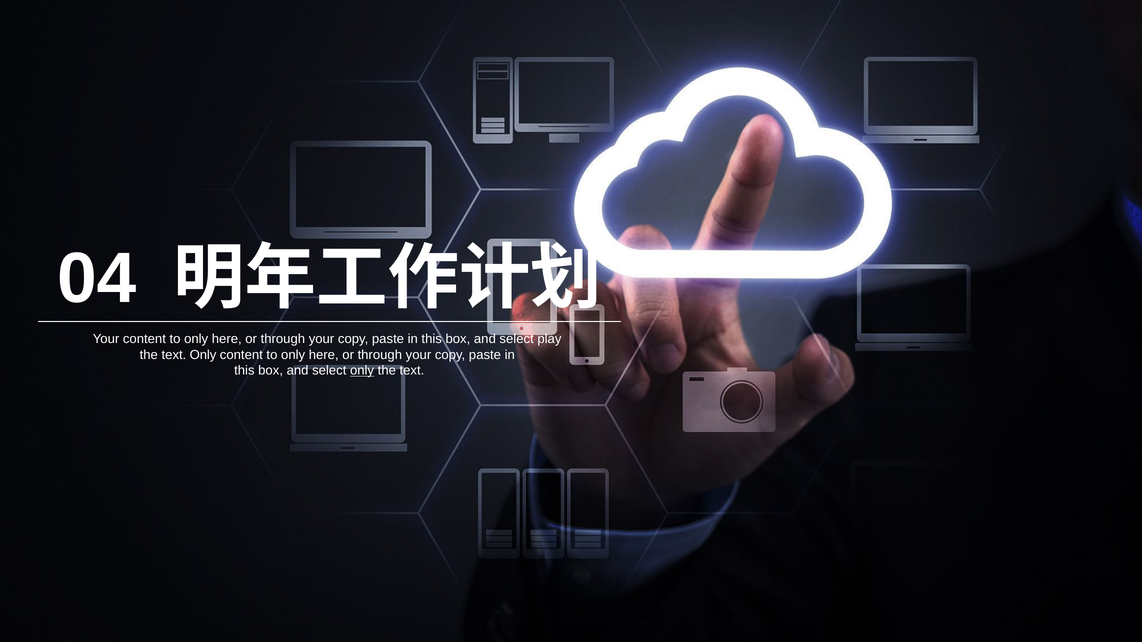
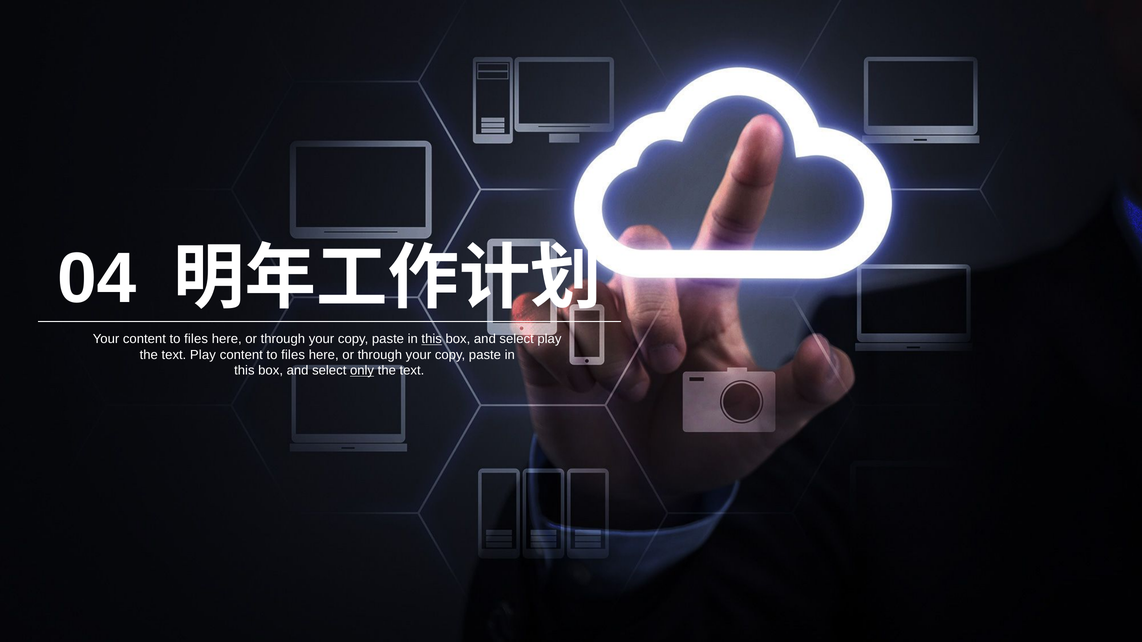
Your content to only: only -> files
this at (432, 339) underline: none -> present
text Only: Only -> Play
only at (293, 355): only -> files
